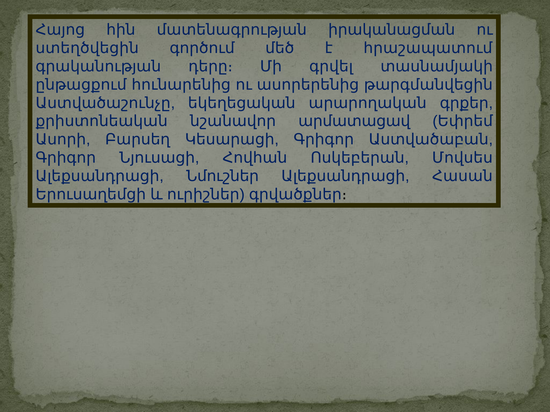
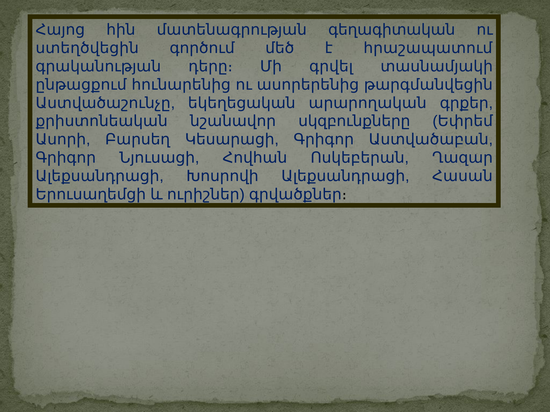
իրականացման: իրականացման -> գեղագիտական
արմատացավ: արմատացավ -> սկզբունքները
Մովսես: Մովսես -> Ղազար
Նմուշներ: Նմուշներ -> Խոսրովի
